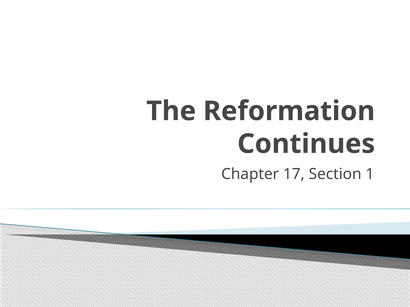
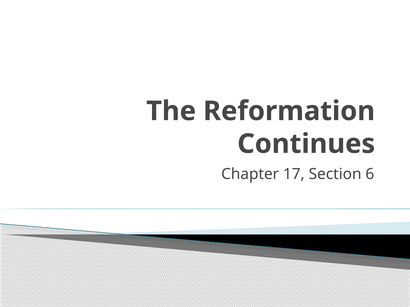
1: 1 -> 6
